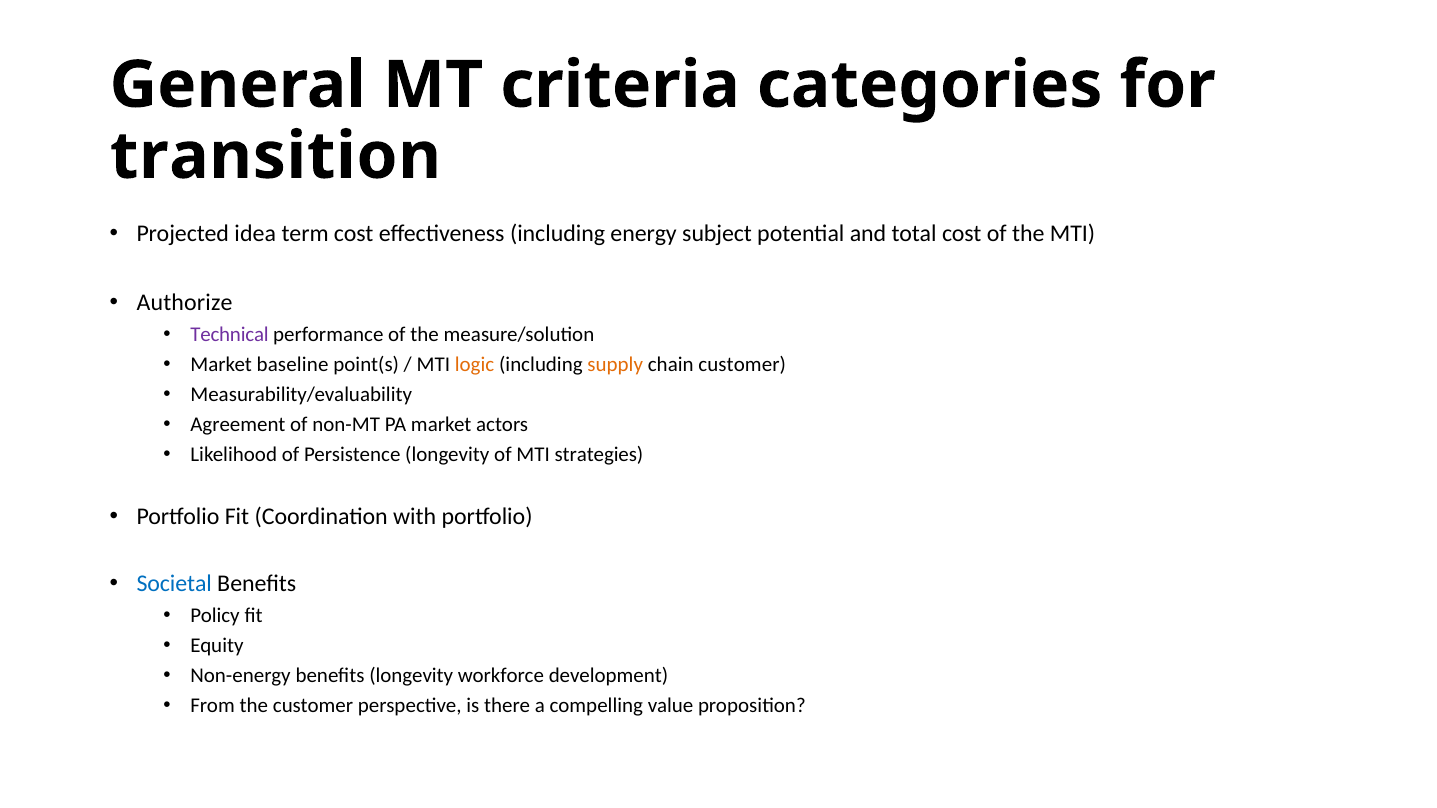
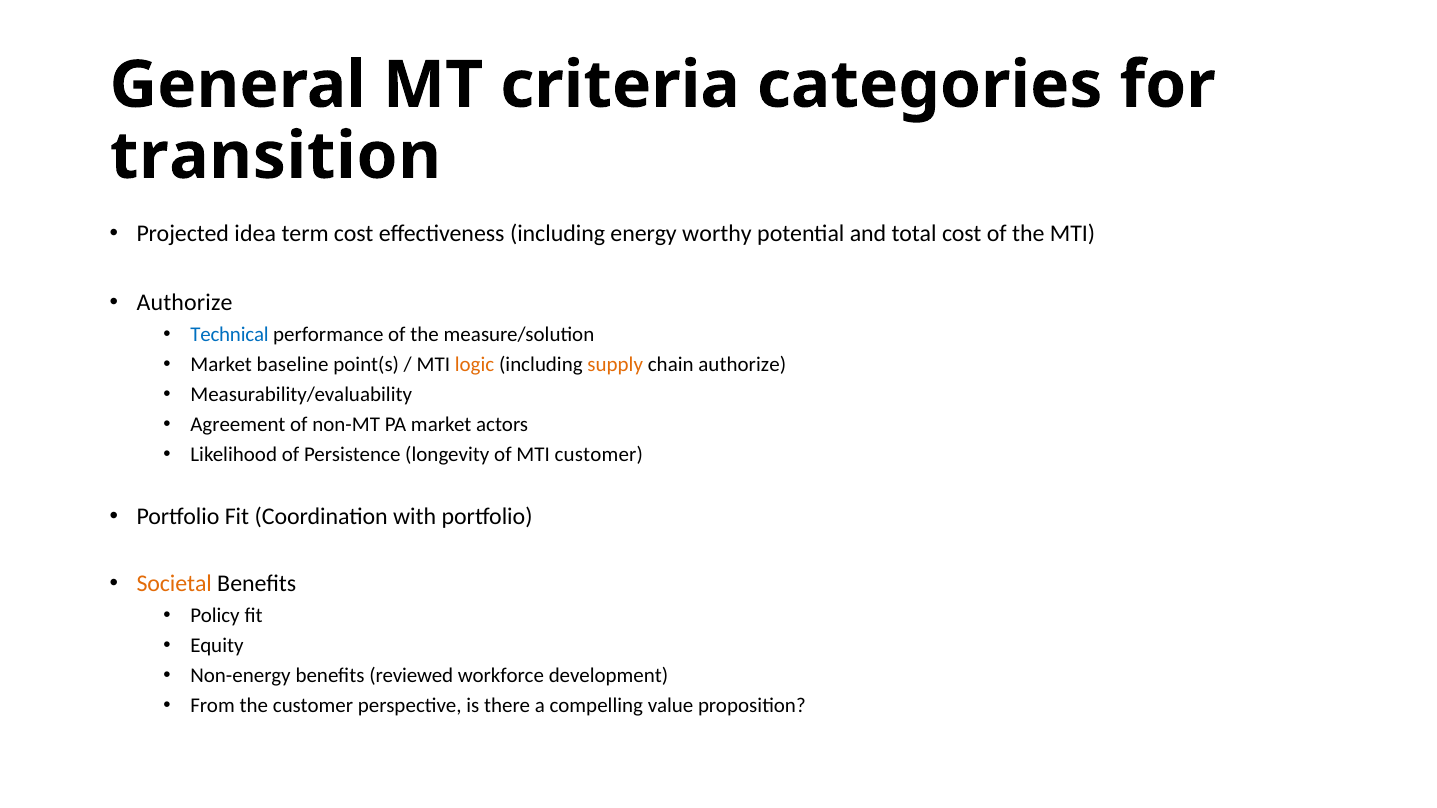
subject: subject -> worthy
Technical colour: purple -> blue
chain customer: customer -> authorize
MTI strategies: strategies -> customer
Societal colour: blue -> orange
benefits longevity: longevity -> reviewed
